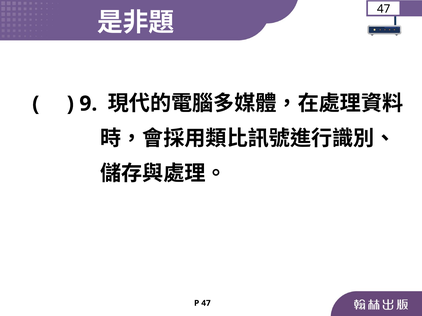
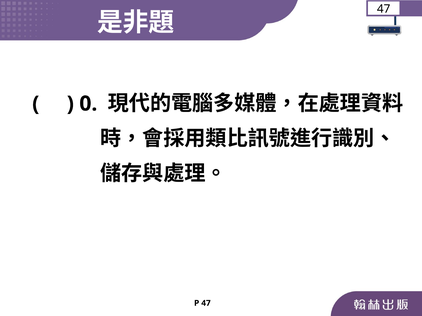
9: 9 -> 0
